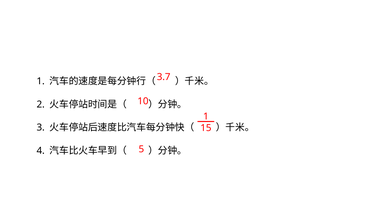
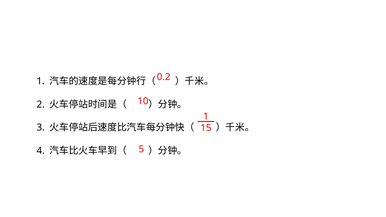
3.7: 3.7 -> 0.2
